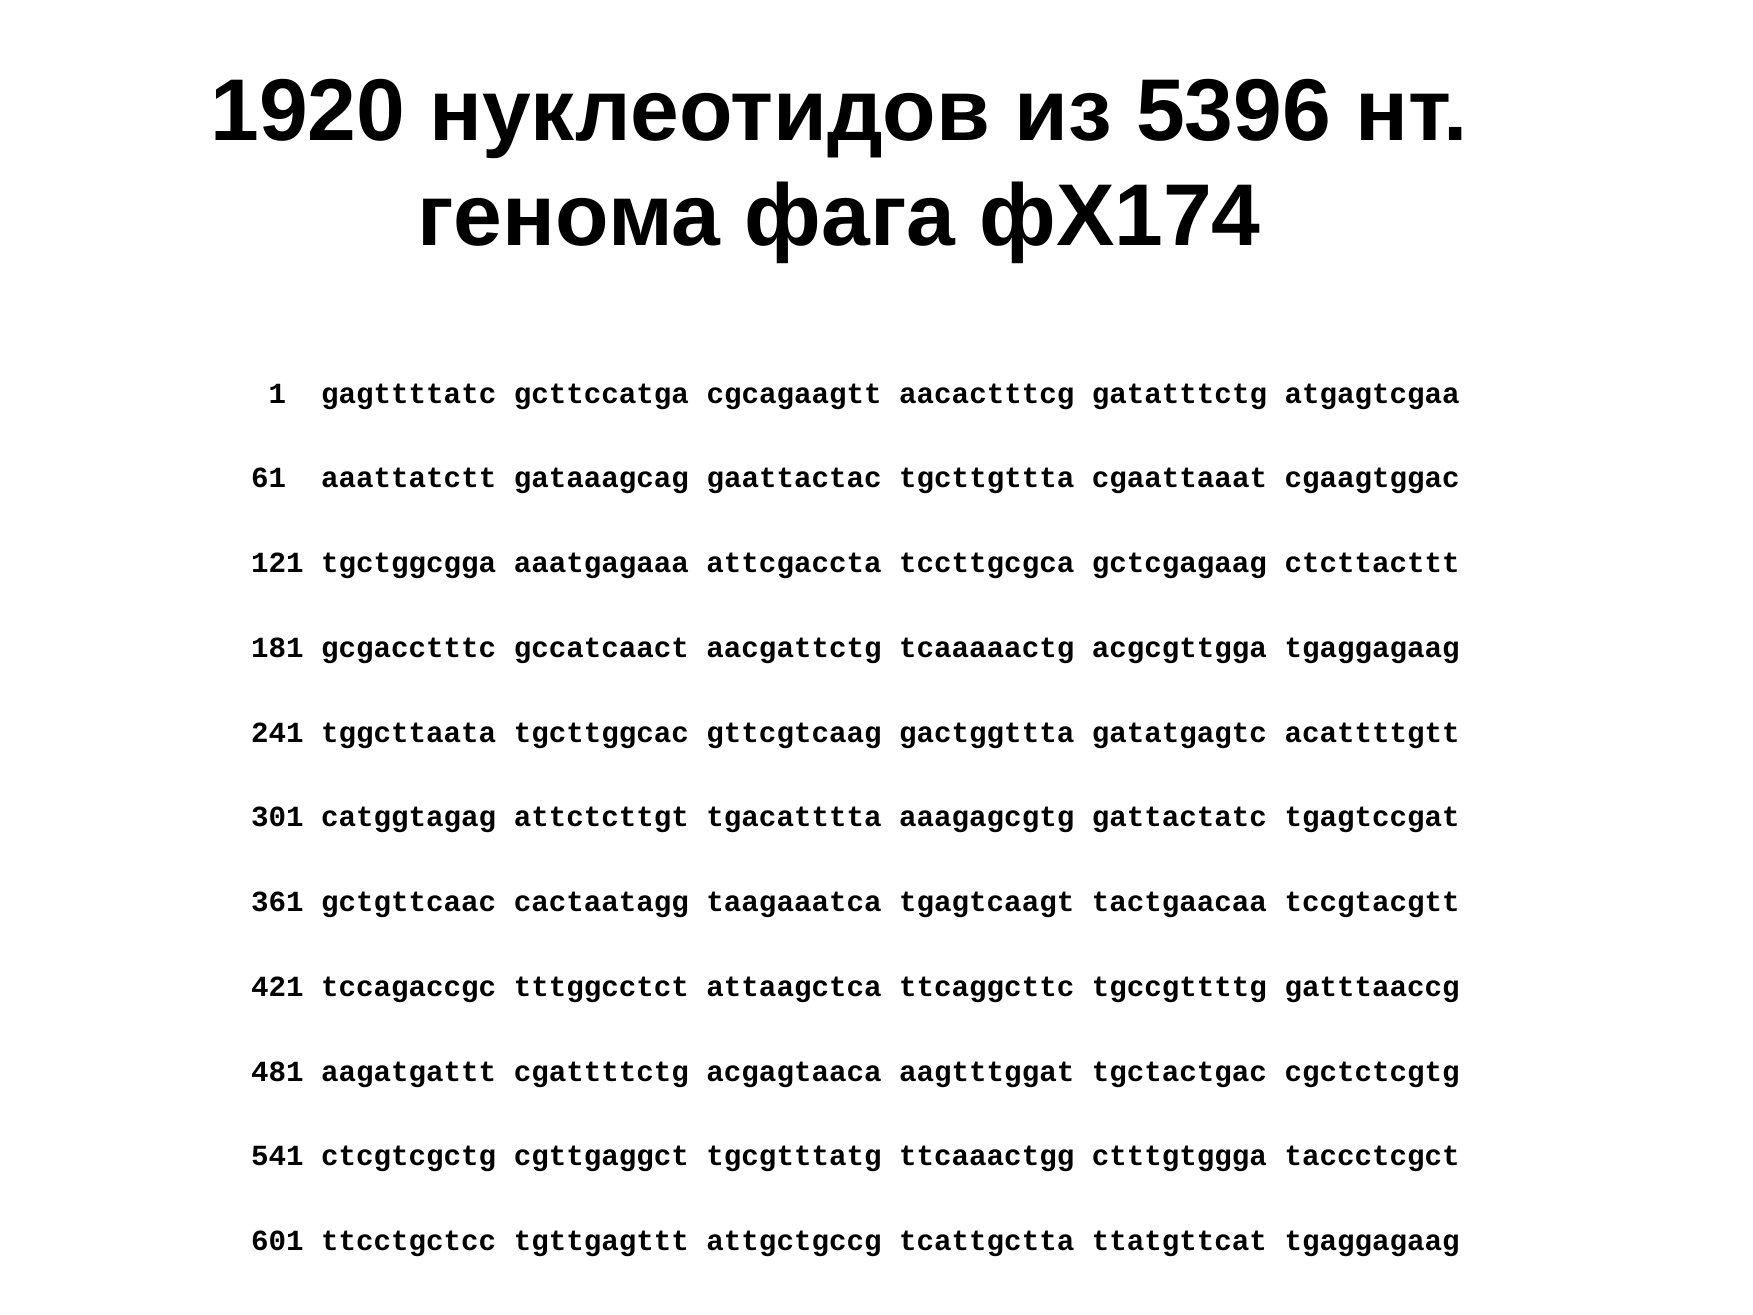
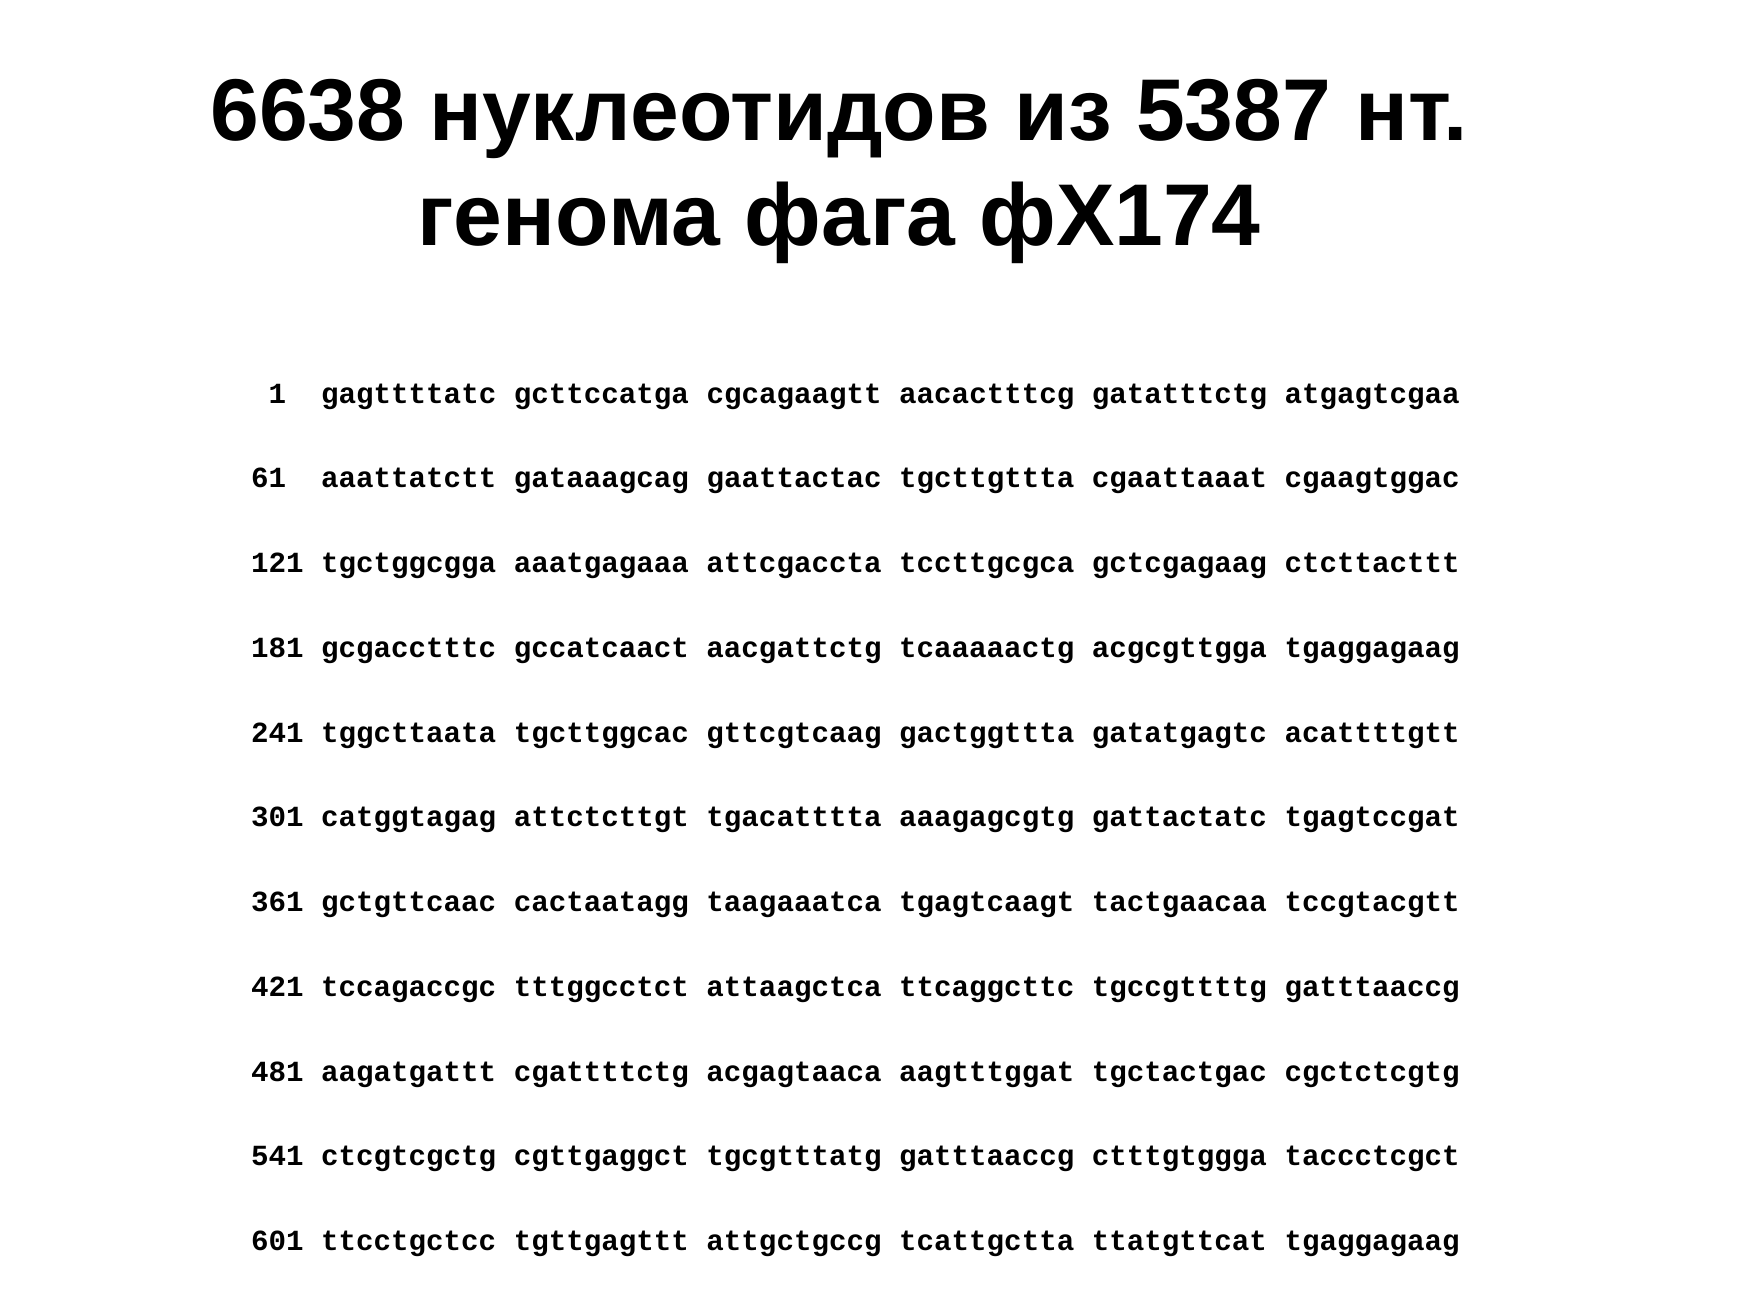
1920: 1920 -> 6638
5396: 5396 -> 5387
tgcgtttatg ttcaaactgg: ttcaaactgg -> gatttaaccg
